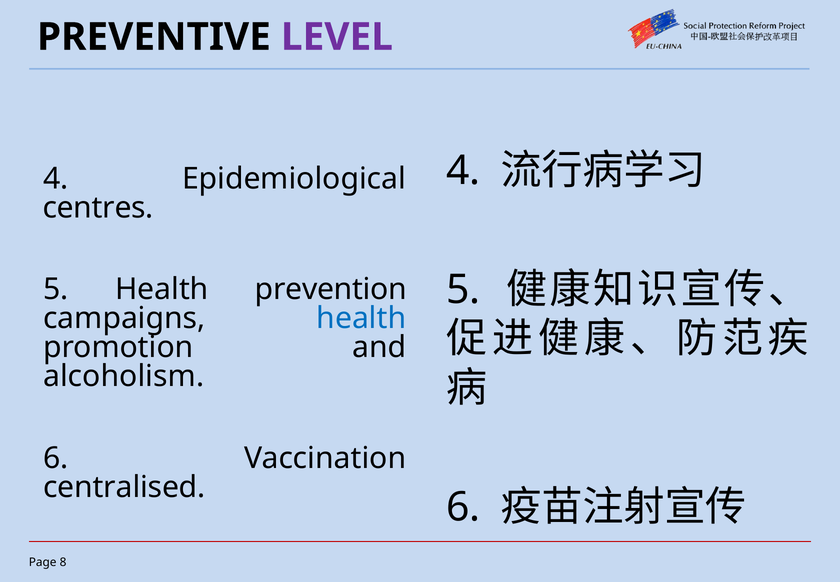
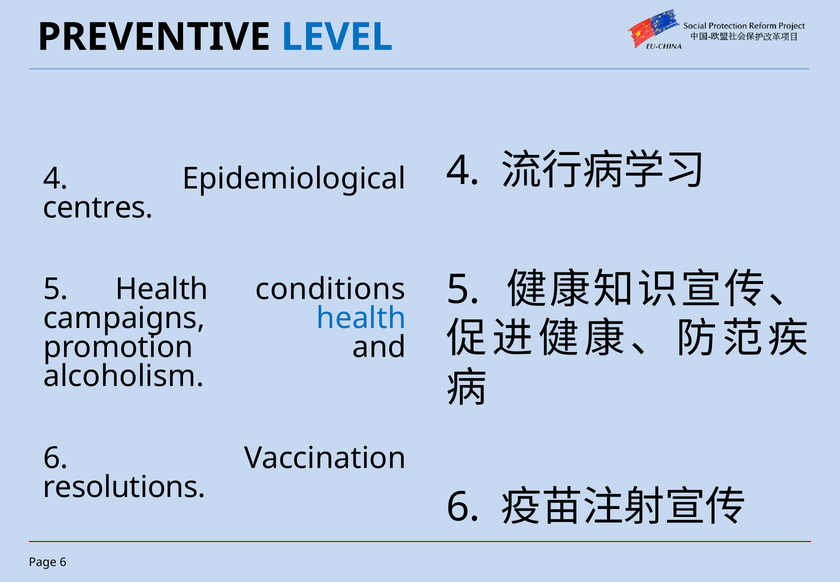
LEVEL colour: purple -> blue
prevention: prevention -> conditions
centralised: centralised -> resolutions
8 at (63, 562): 8 -> 6
